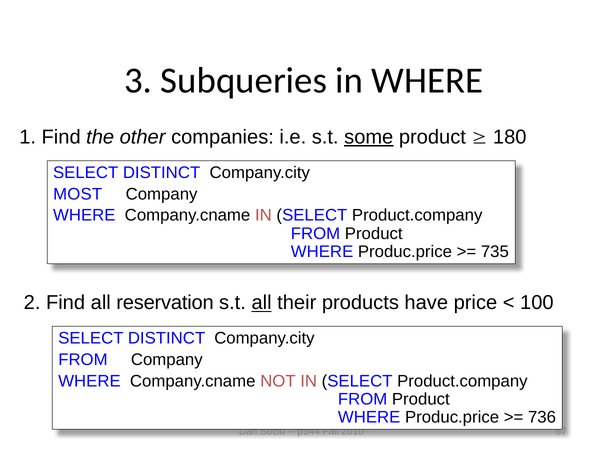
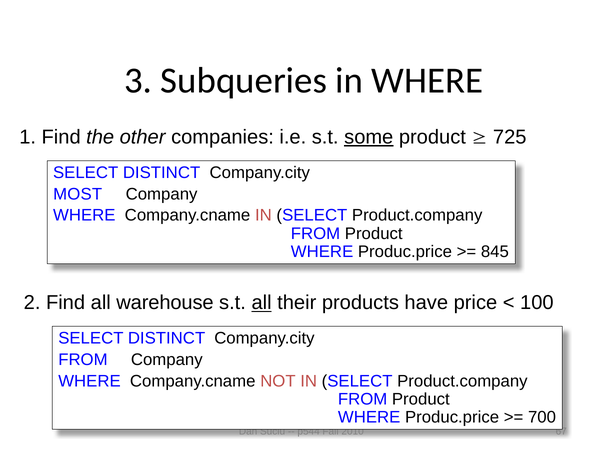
180: 180 -> 725
735: 735 -> 845
reservation: reservation -> warehouse
736: 736 -> 700
